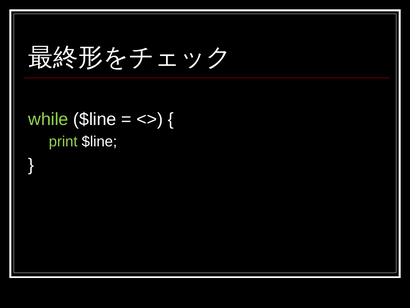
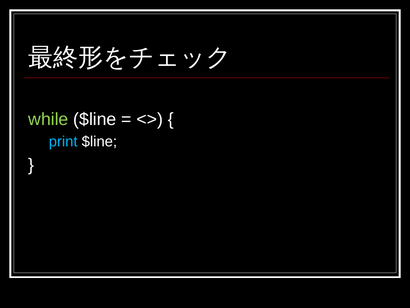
print colour: light green -> light blue
